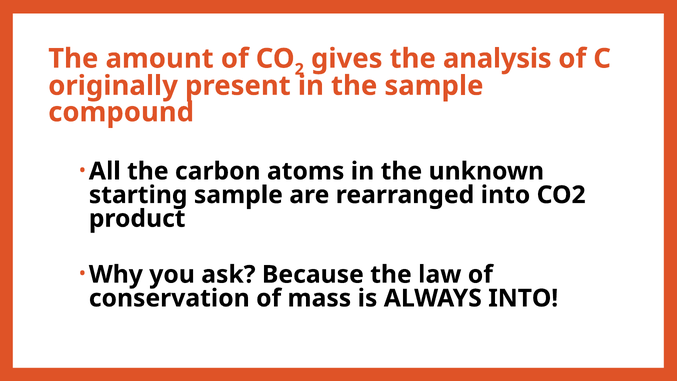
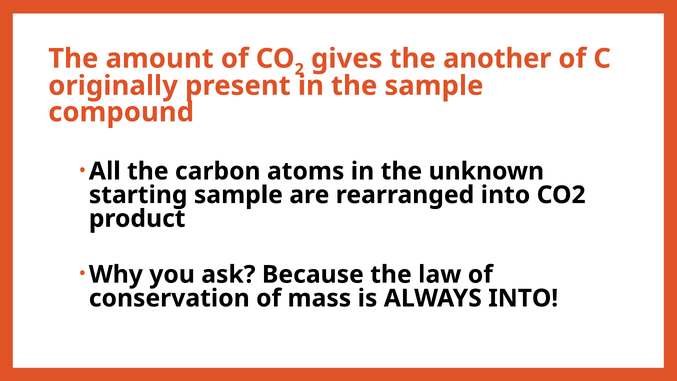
analysis: analysis -> another
